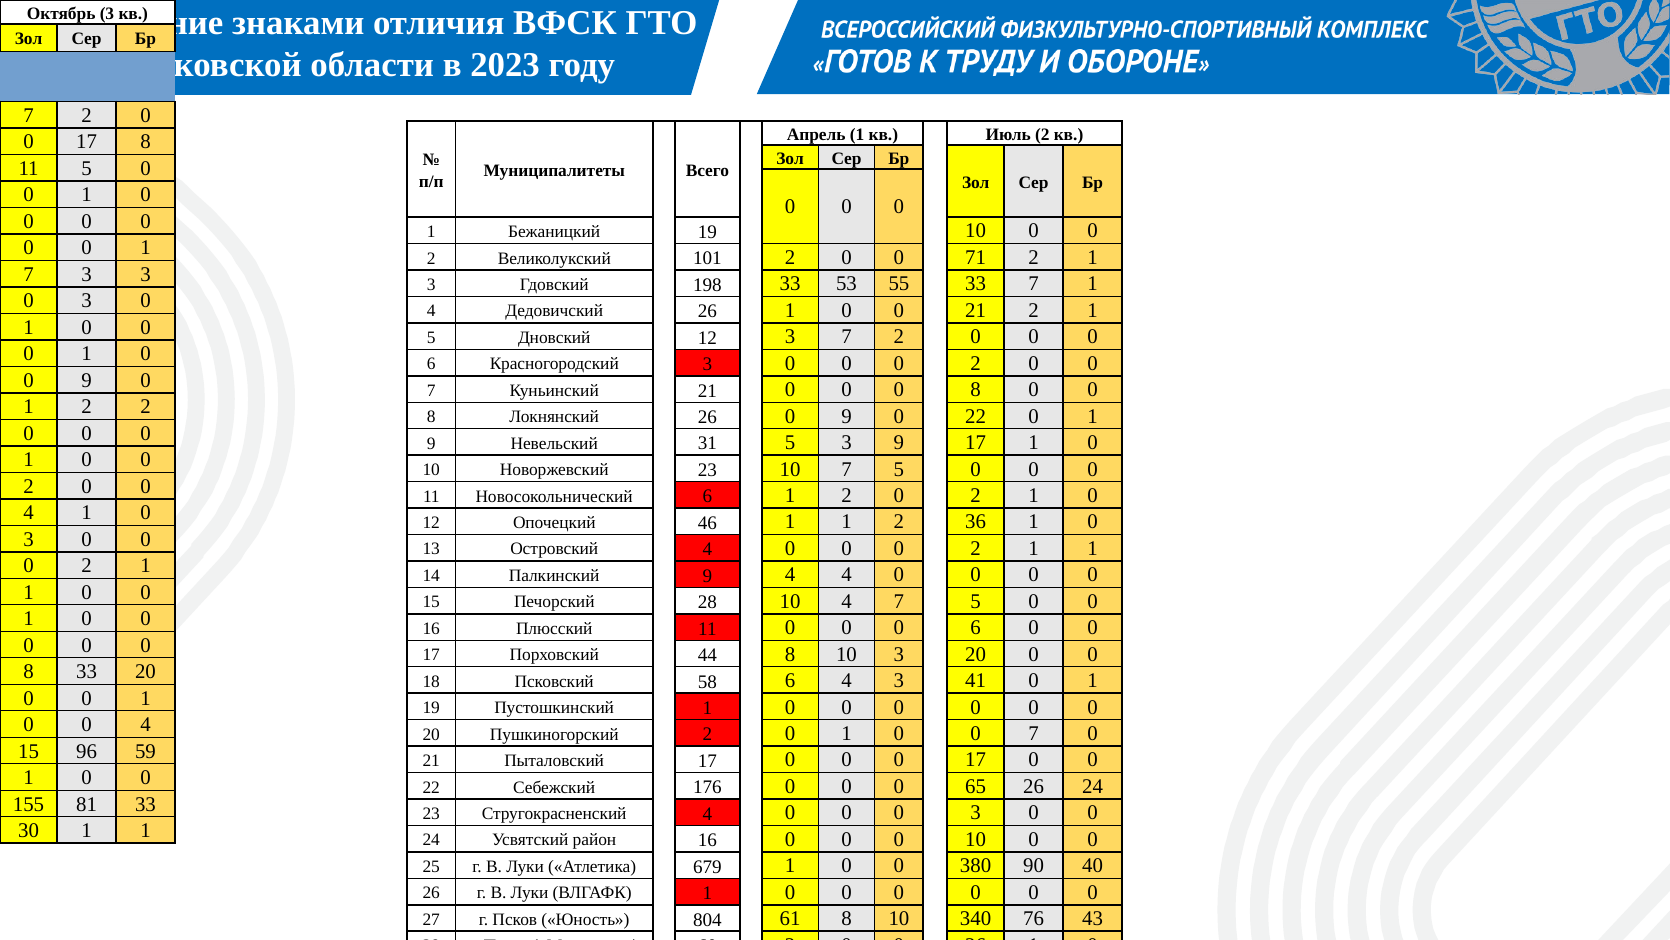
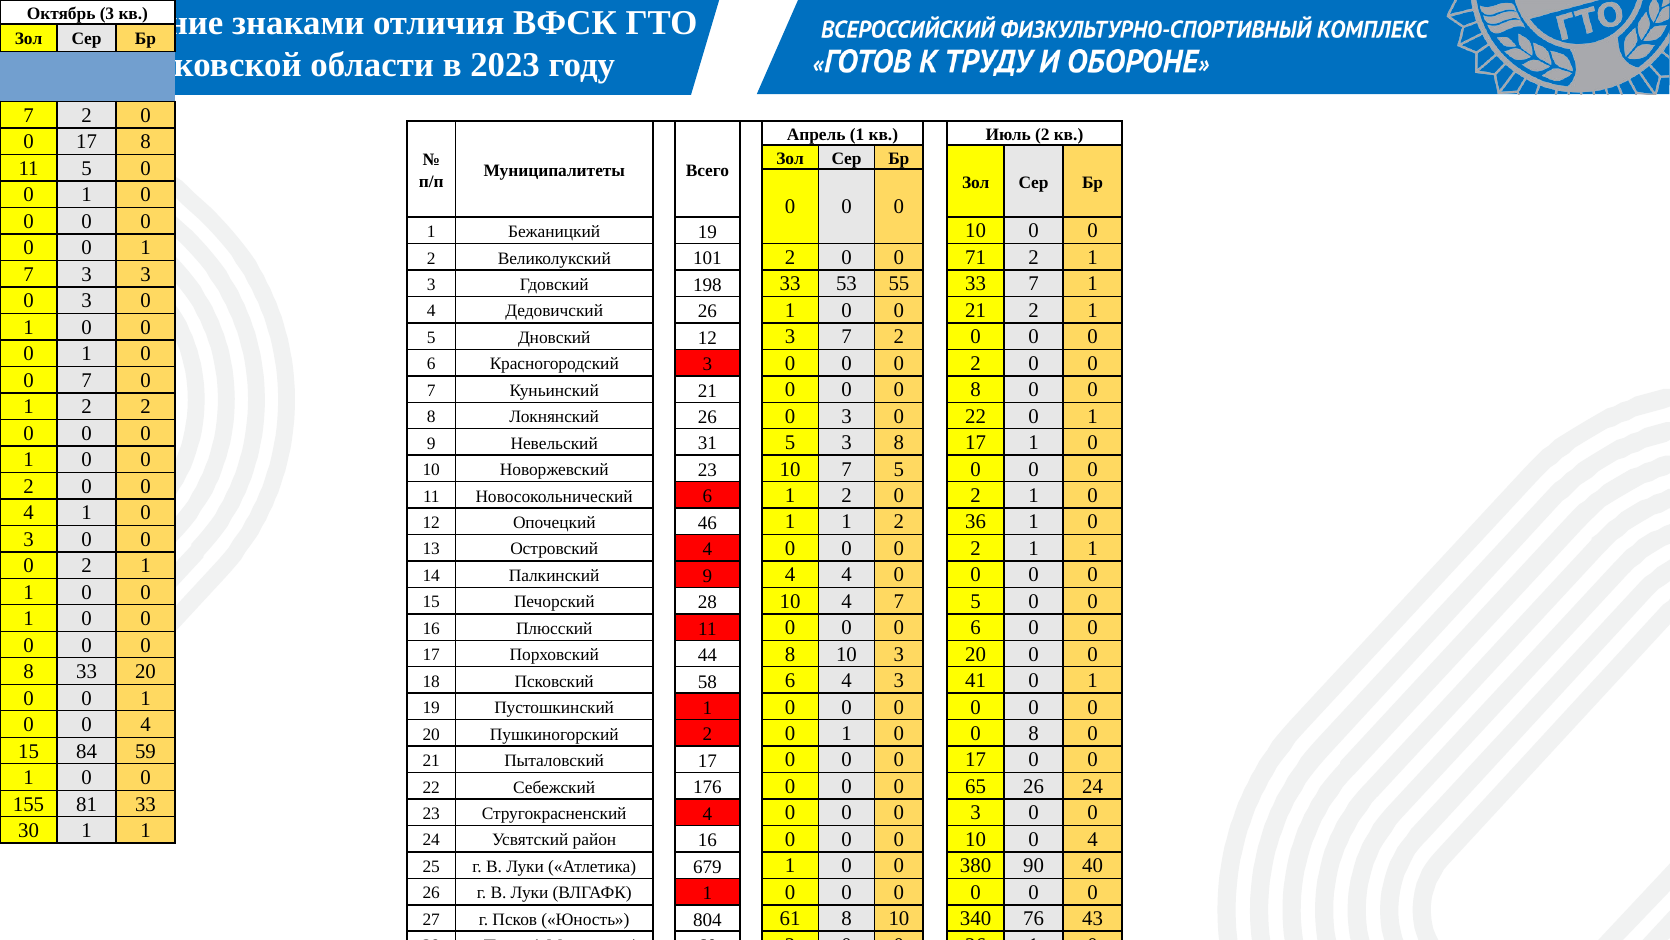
9 at (87, 380): 9 -> 7
26 0 9: 9 -> 3
3 9: 9 -> 8
1 0 0 7: 7 -> 8
96: 96 -> 84
0 10 0 0: 0 -> 4
